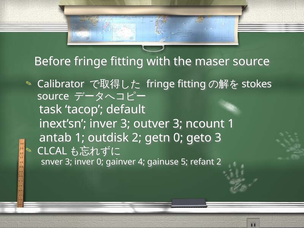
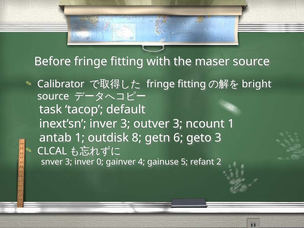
stokes: stokes -> bright
outdisk 2: 2 -> 8
getn 0: 0 -> 6
